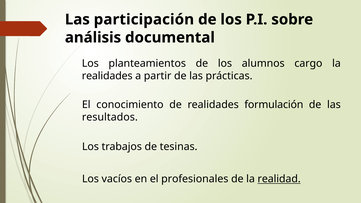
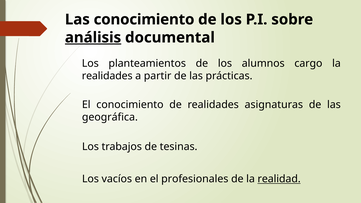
Las participación: participación -> conocimiento
análisis underline: none -> present
formulación: formulación -> asignaturas
resultados: resultados -> geográfica
